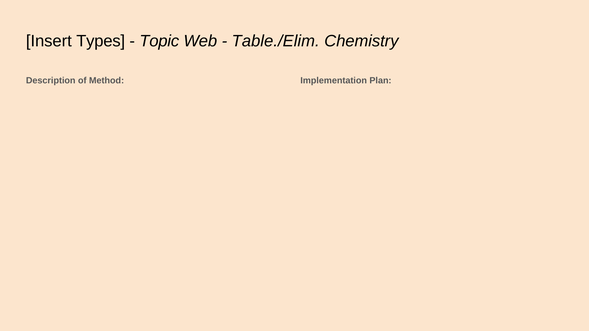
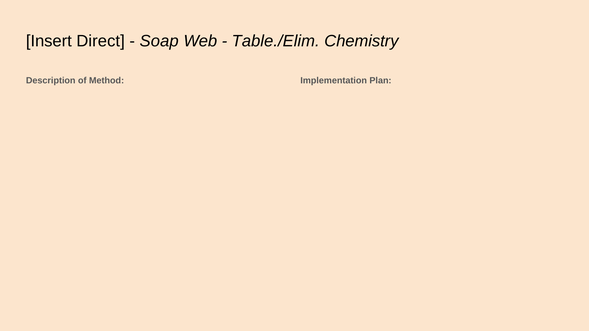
Types: Types -> Direct
Topic: Topic -> Soap
